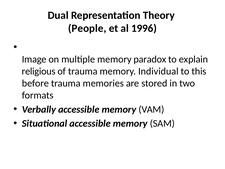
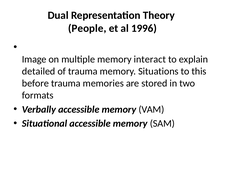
paradox: paradox -> interact
religious: religious -> detailed
Individual: Individual -> Situations
